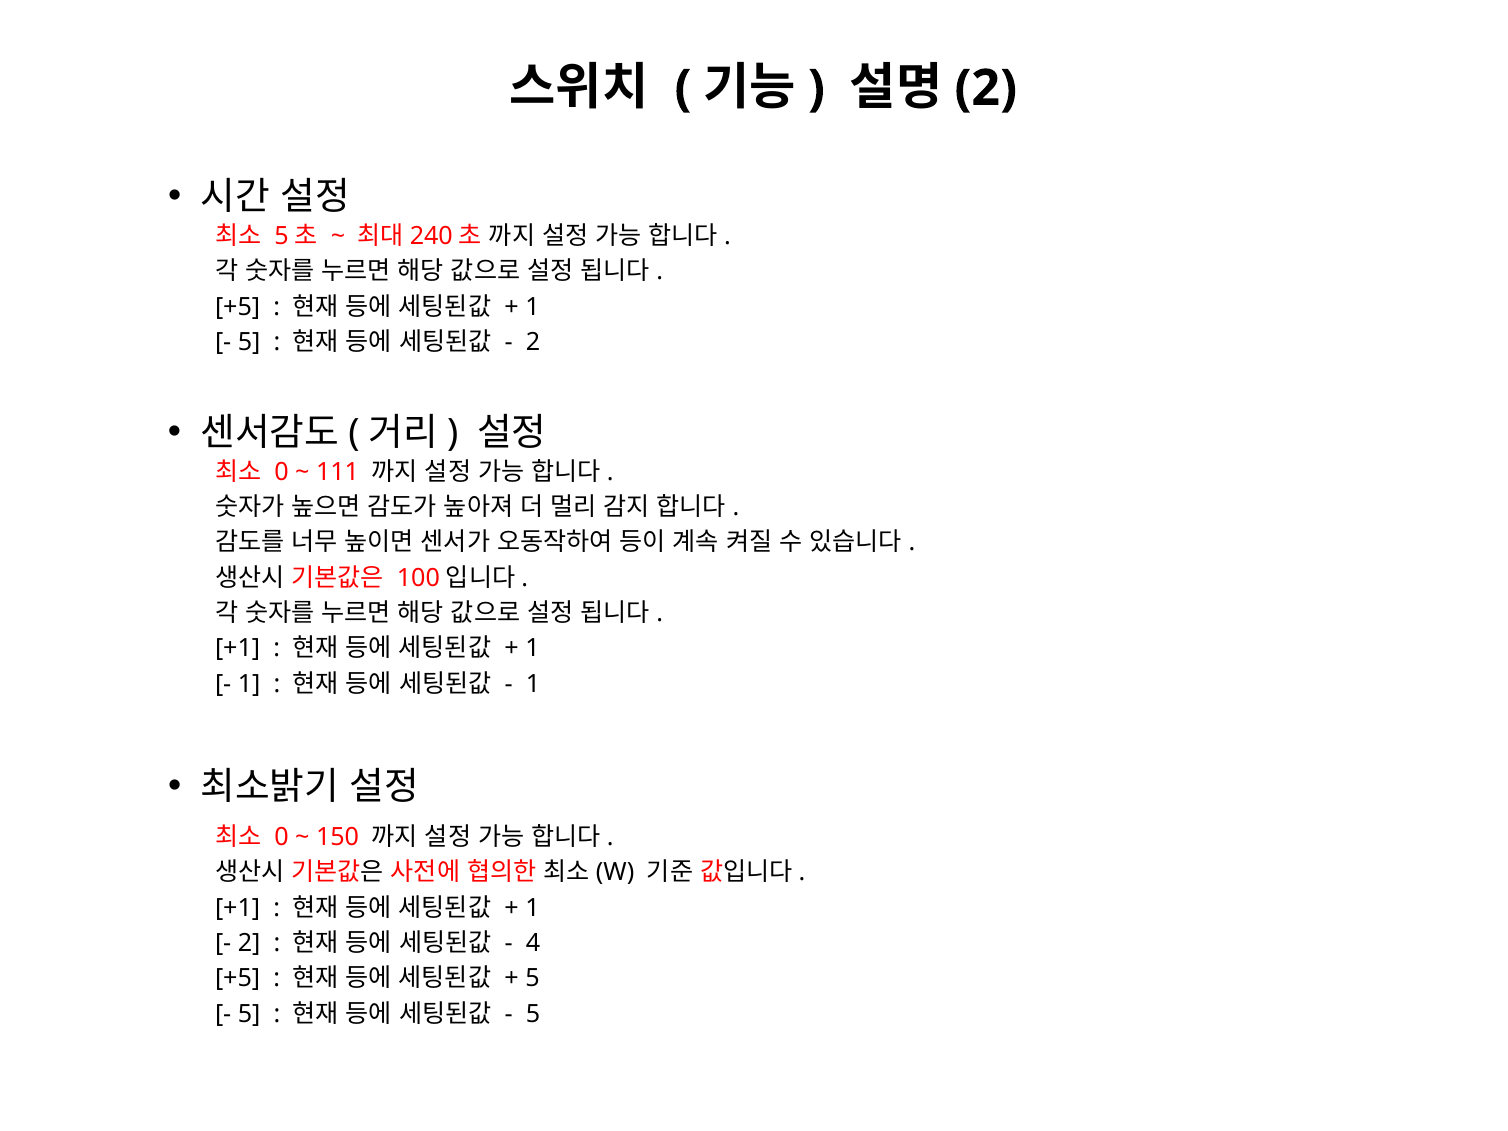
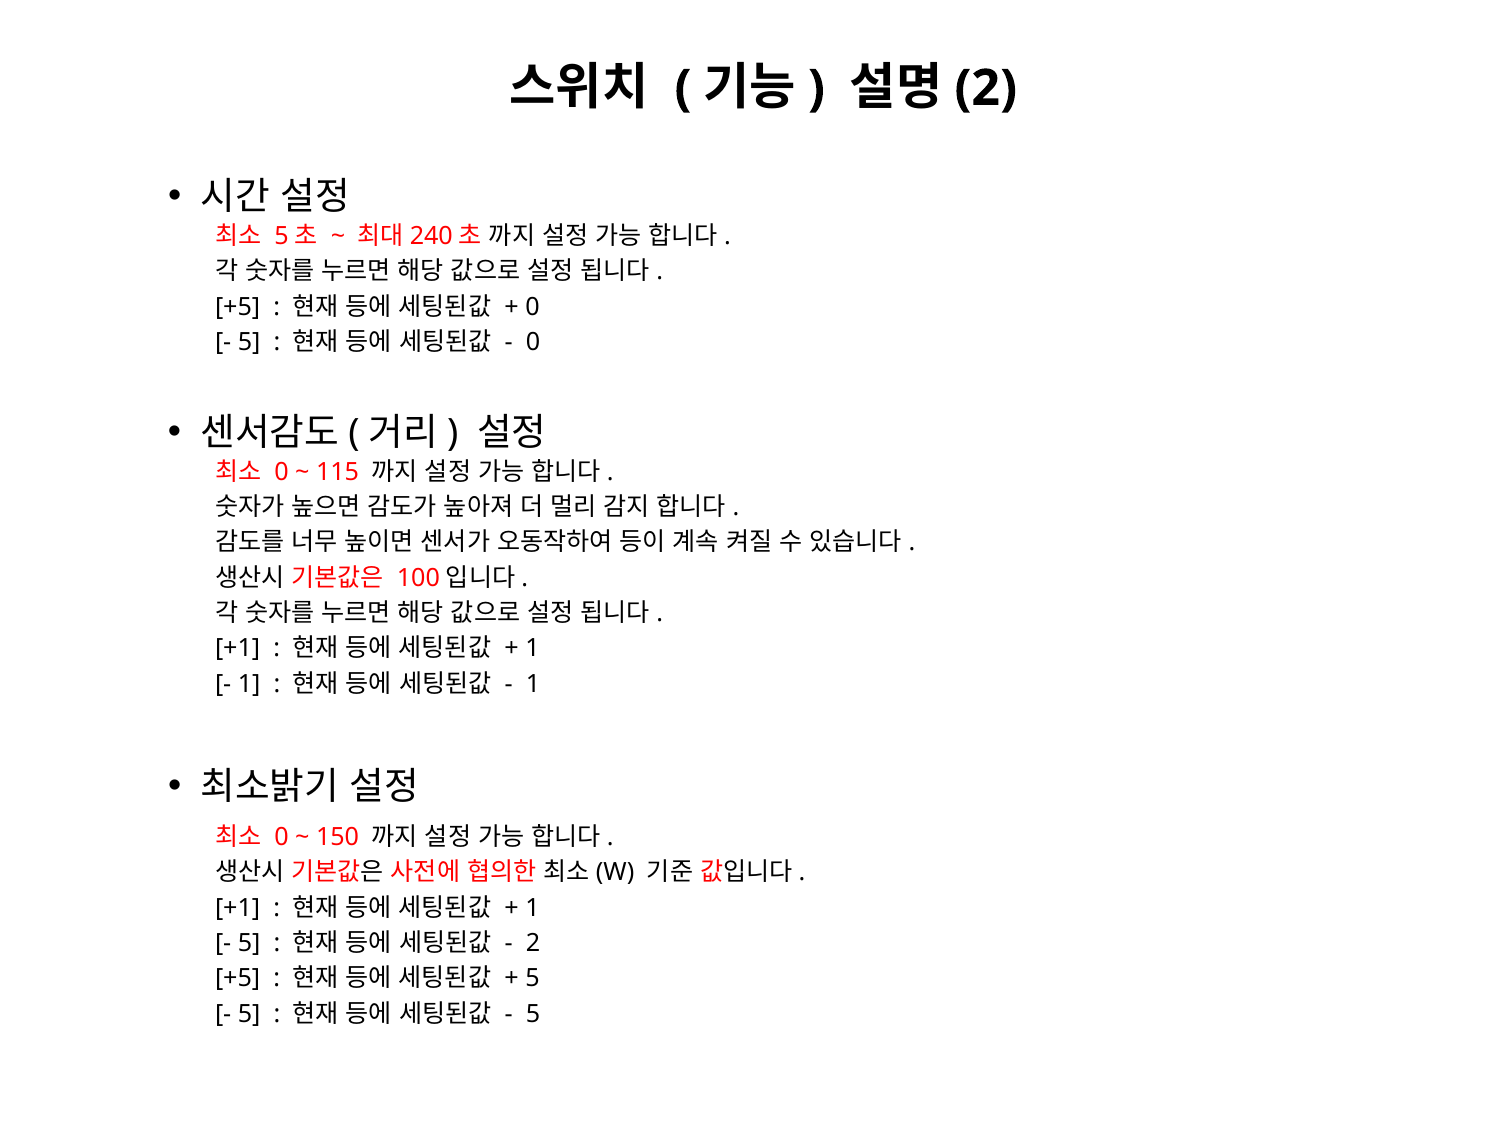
1 at (532, 307): 1 -> 0
2 at (533, 342): 2 -> 0
111: 111 -> 115
2 at (249, 943): 2 -> 5
4 at (533, 943): 4 -> 2
